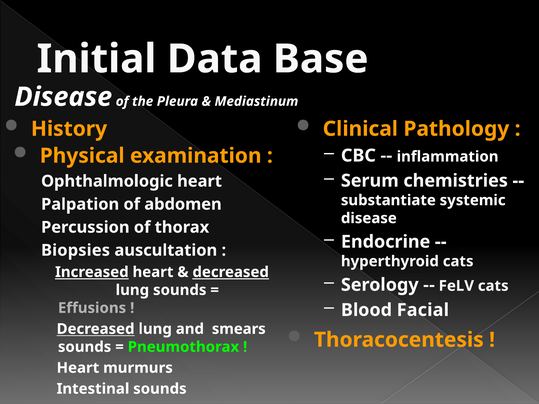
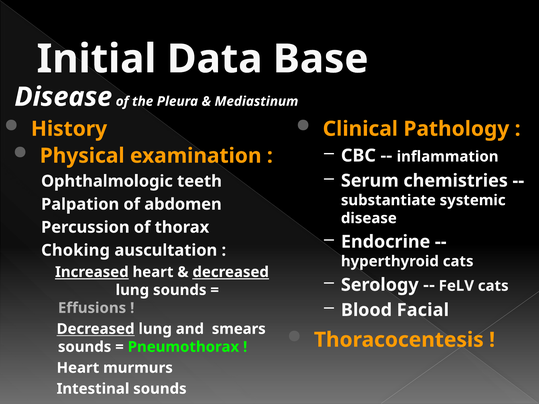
Ophthalmologic heart: heart -> teeth
Biopsies: Biopsies -> Choking
